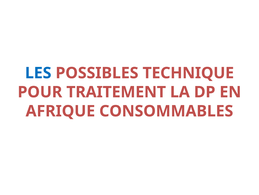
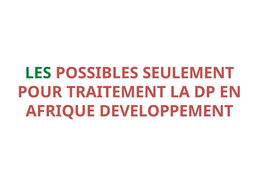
LES colour: blue -> green
TECHNIQUE: TECHNIQUE -> SEULEMENT
CONSOMMABLES: CONSOMMABLES -> DEVELOPPEMENT
